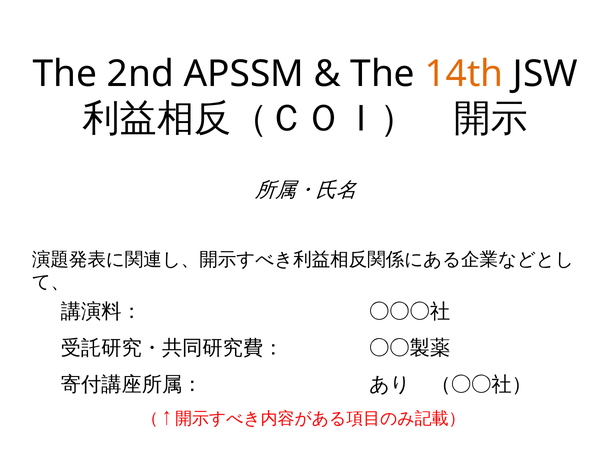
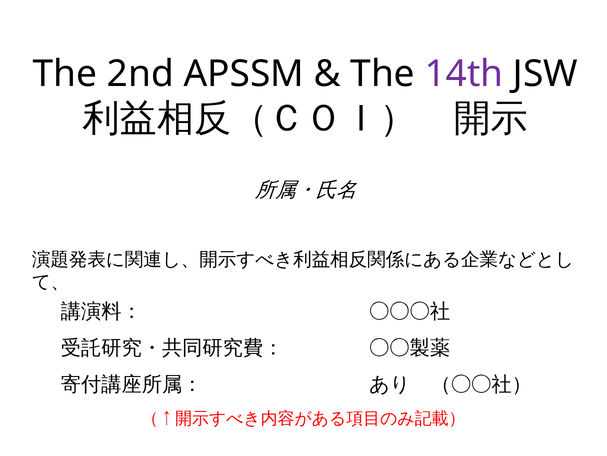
14th colour: orange -> purple
